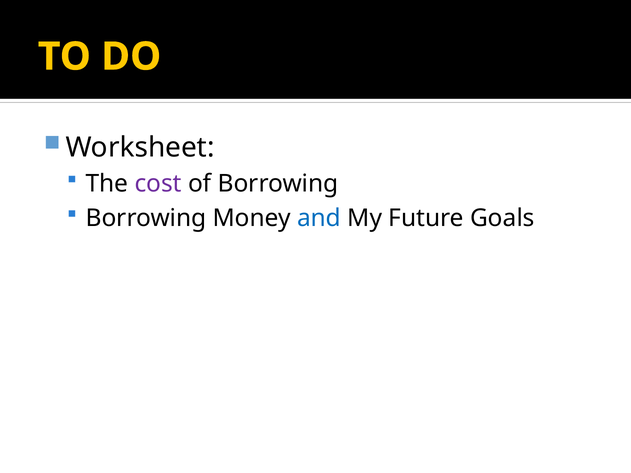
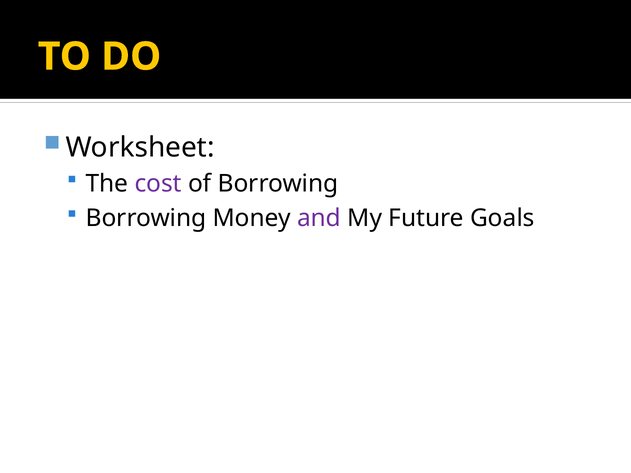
and colour: blue -> purple
